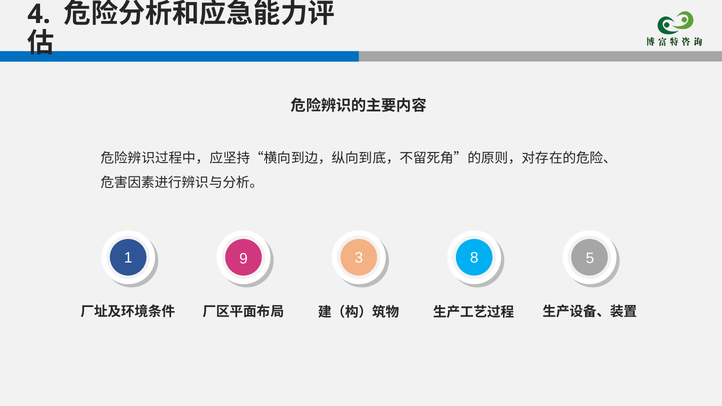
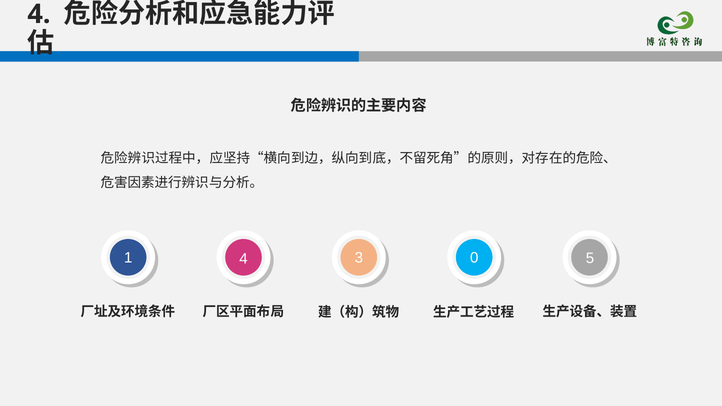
1 9: 9 -> 4
8: 8 -> 0
